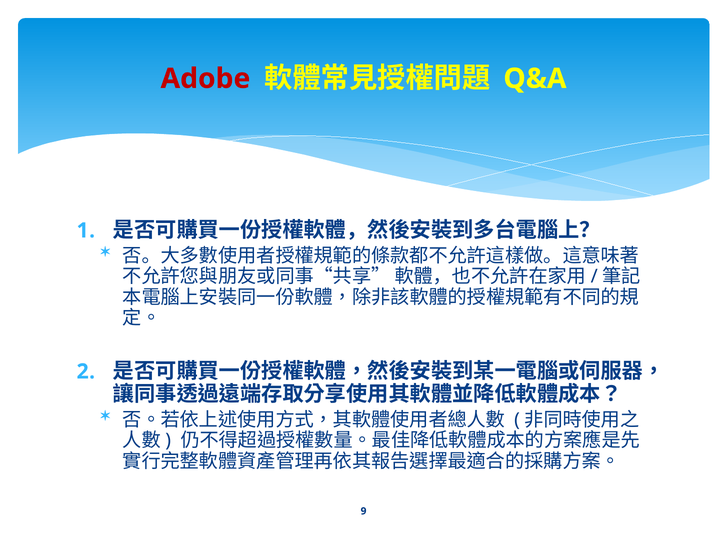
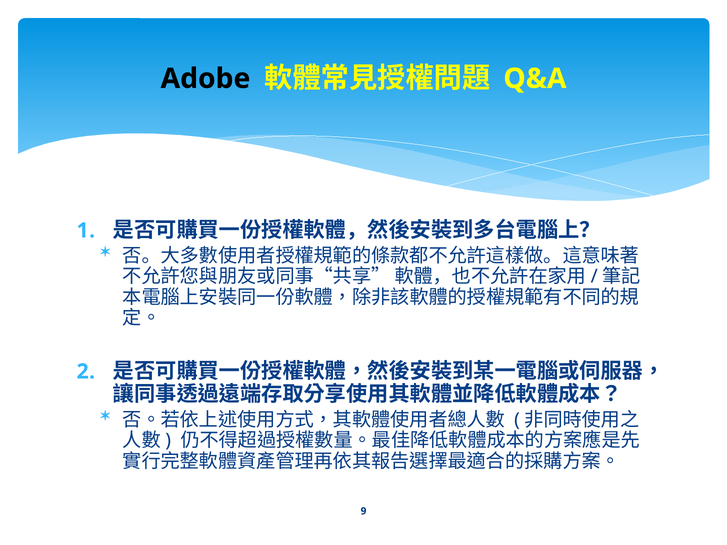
Adobe colour: red -> black
